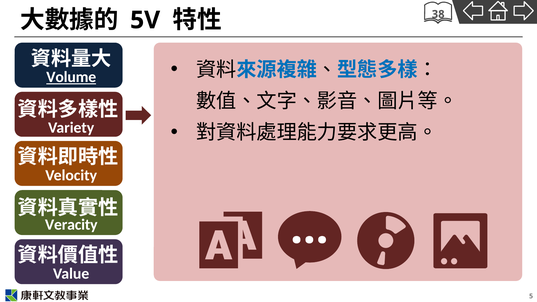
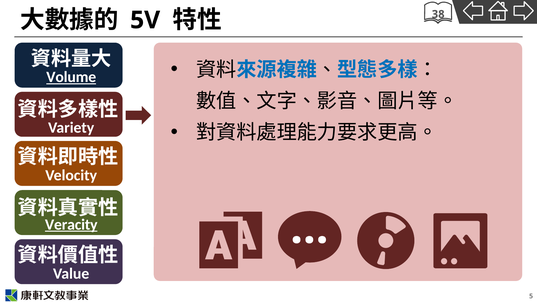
Veracity underline: none -> present
